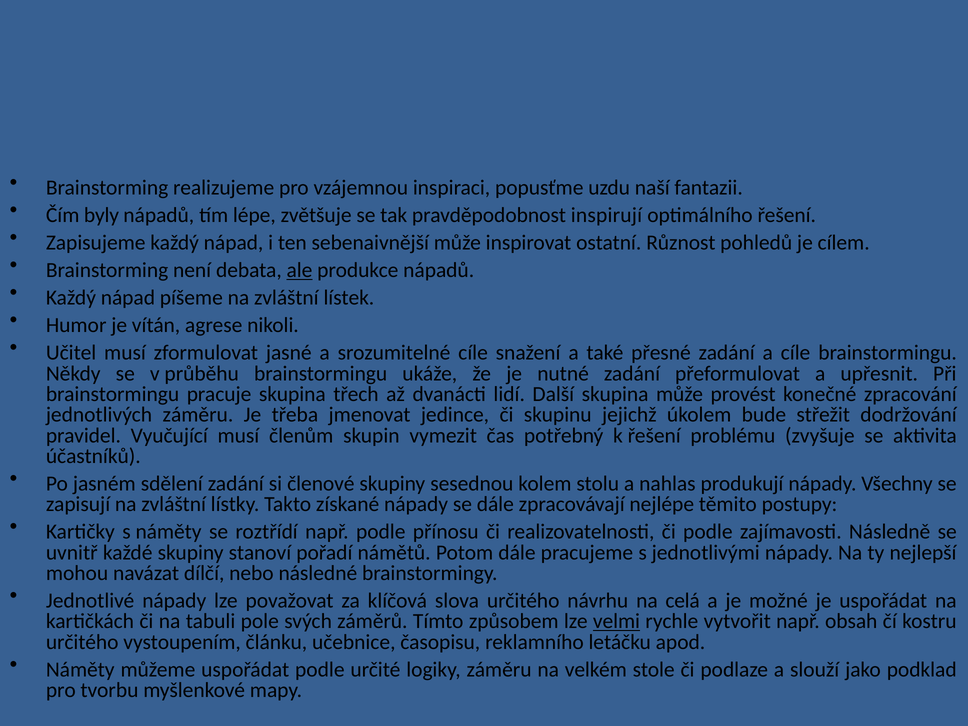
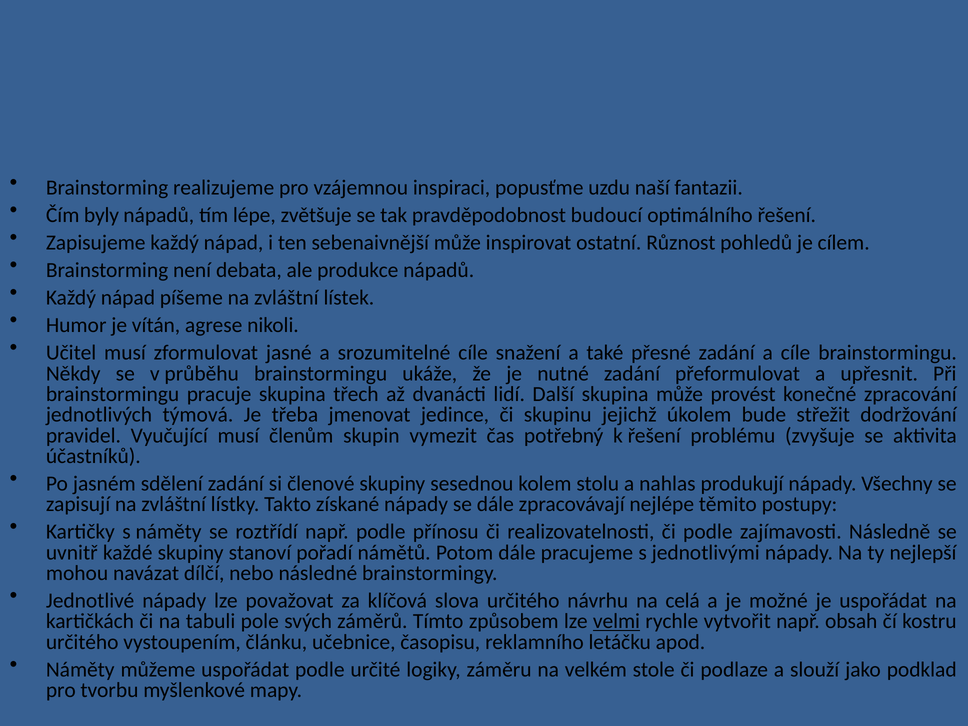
inspirují: inspirují -> budoucí
ale underline: present -> none
jednotlivých záměru: záměru -> týmová
